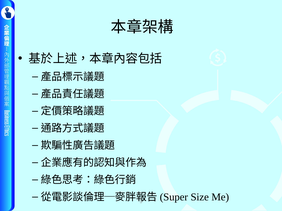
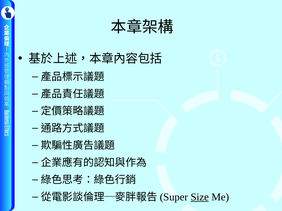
Size underline: none -> present
